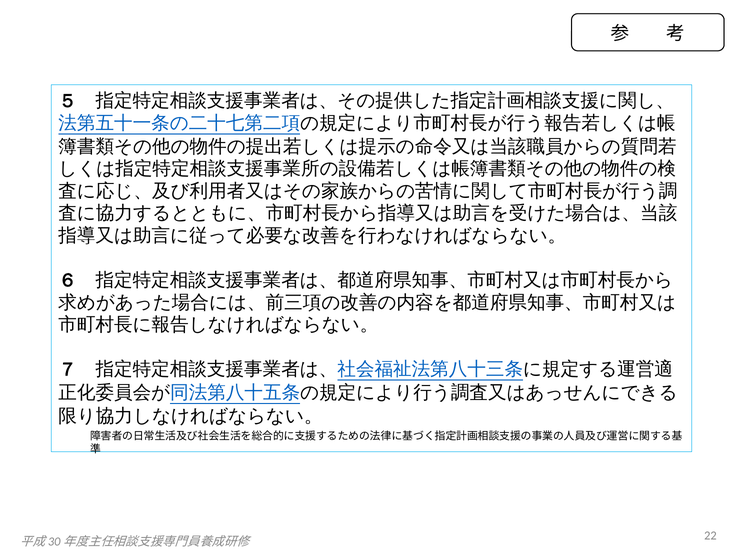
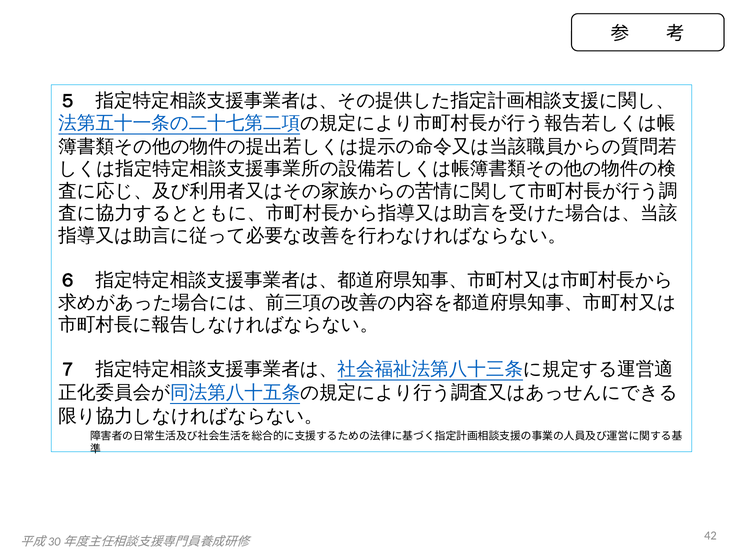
22: 22 -> 42
